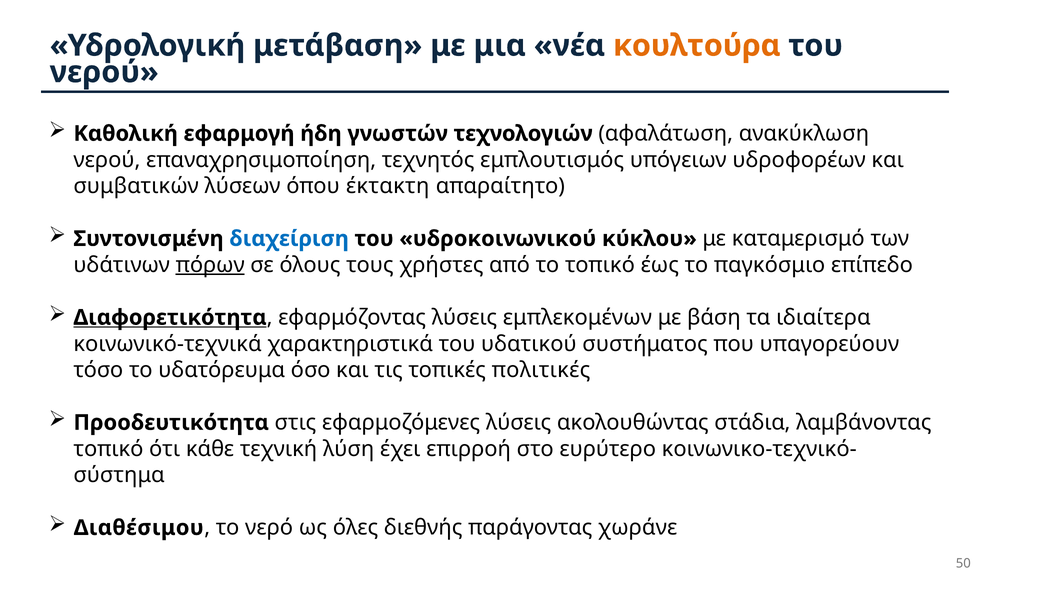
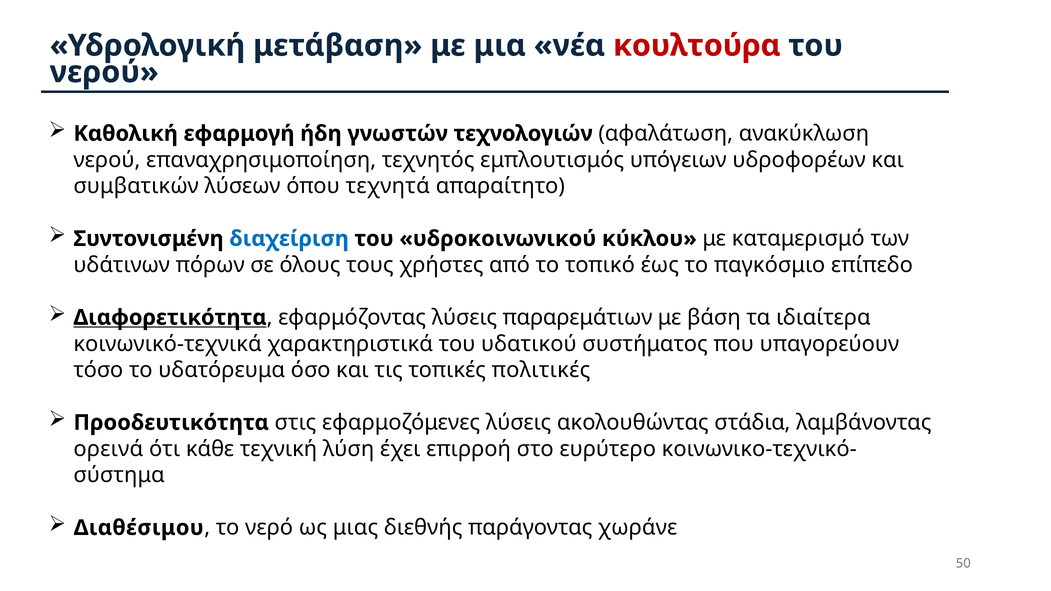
κουλτούρα colour: orange -> red
έκτακτη: έκτακτη -> τεχνητά
πόρων underline: present -> none
εμπλεκομένων: εμπλεκομένων -> παραρεμάτιων
τοπικό at (108, 449): τοπικό -> ορεινά
όλες: όλες -> μιας
